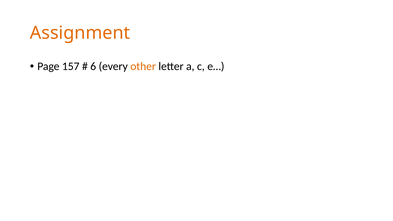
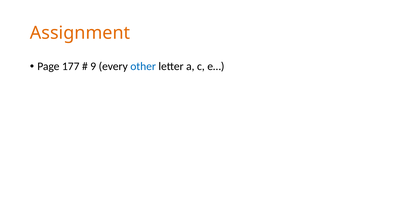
157: 157 -> 177
6: 6 -> 9
other colour: orange -> blue
